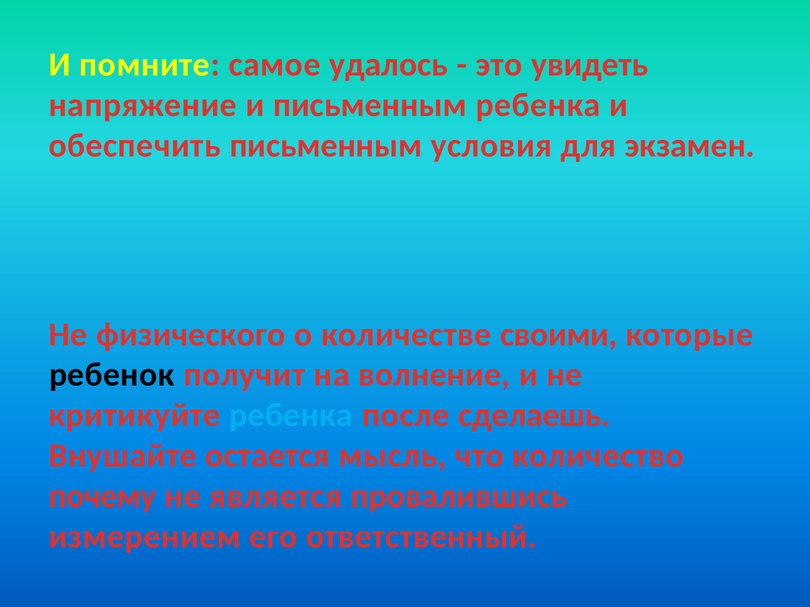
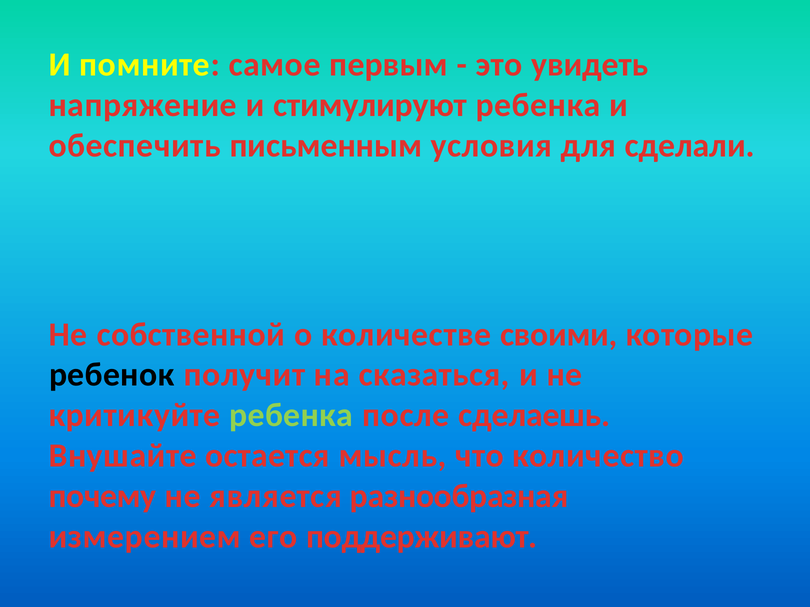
удалось: удалось -> первым
и письменным: письменным -> стимулируют
экзамен: экзамен -> сделали
физического: физического -> собственной
волнение: волнение -> сказаться
ребенка at (291, 416) colour: light blue -> light green
провалившись: провалившись -> разнообразная
ответственный: ответственный -> поддерживают
